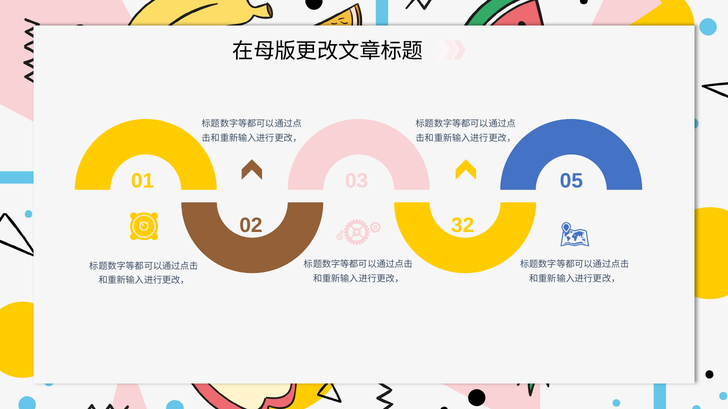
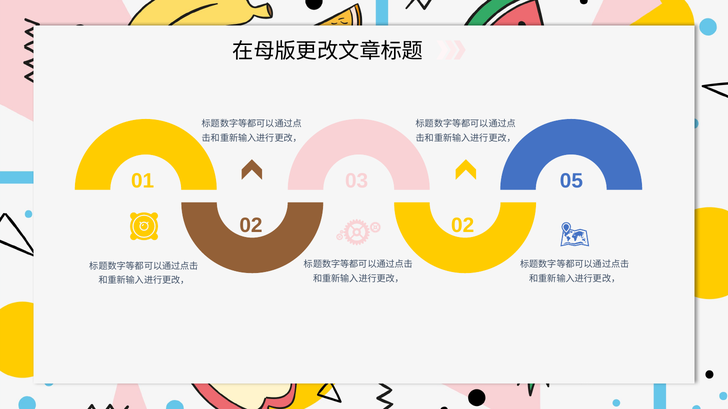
02 32: 32 -> 02
